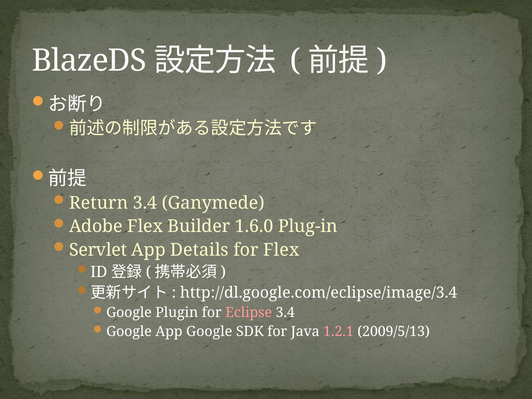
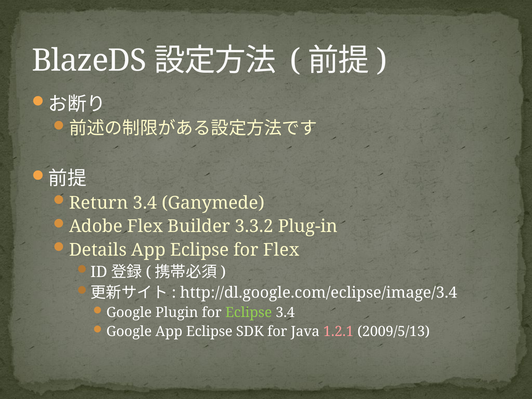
1.6.0: 1.6.0 -> 3.3.2
Servlet: Servlet -> Details
Details at (199, 250): Details -> Eclipse
Eclipse at (249, 313) colour: pink -> light green
Google App Google: Google -> Eclipse
